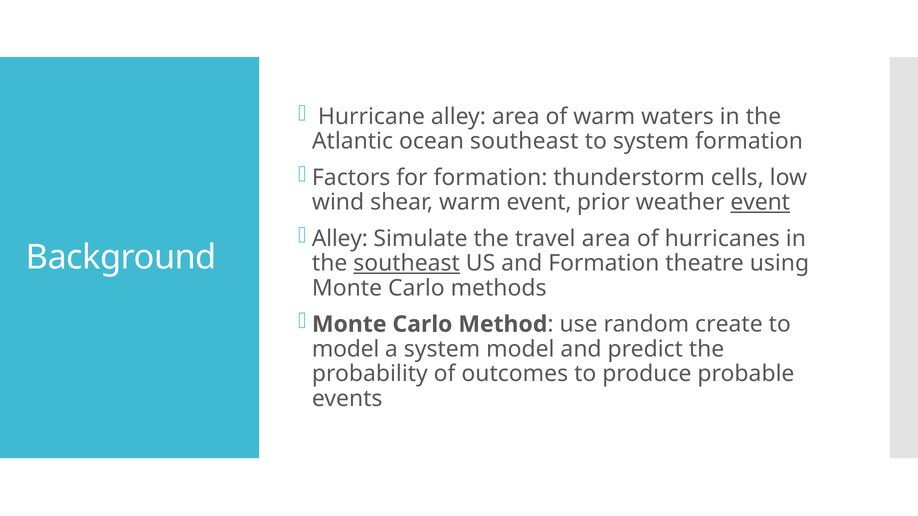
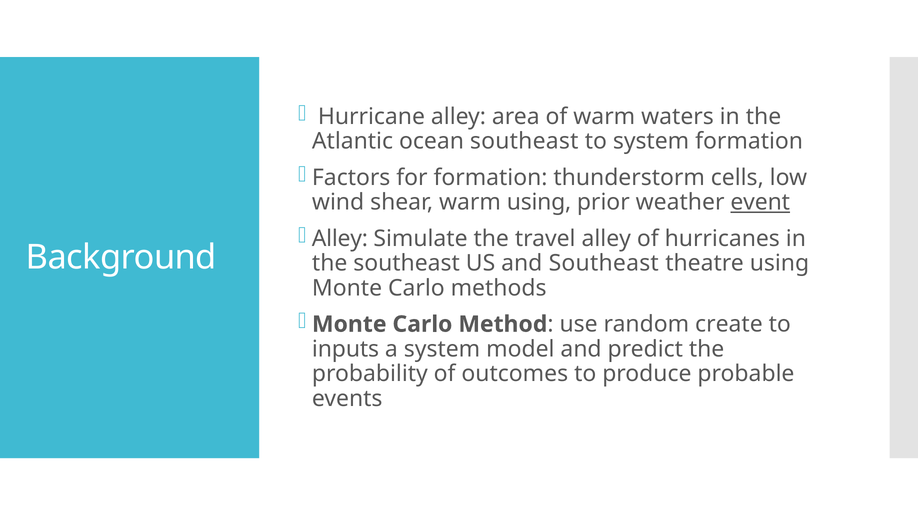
warm event: event -> using
travel area: area -> alley
southeast at (407, 263) underline: present -> none
and Formation: Formation -> Southeast
model at (346, 349): model -> inputs
